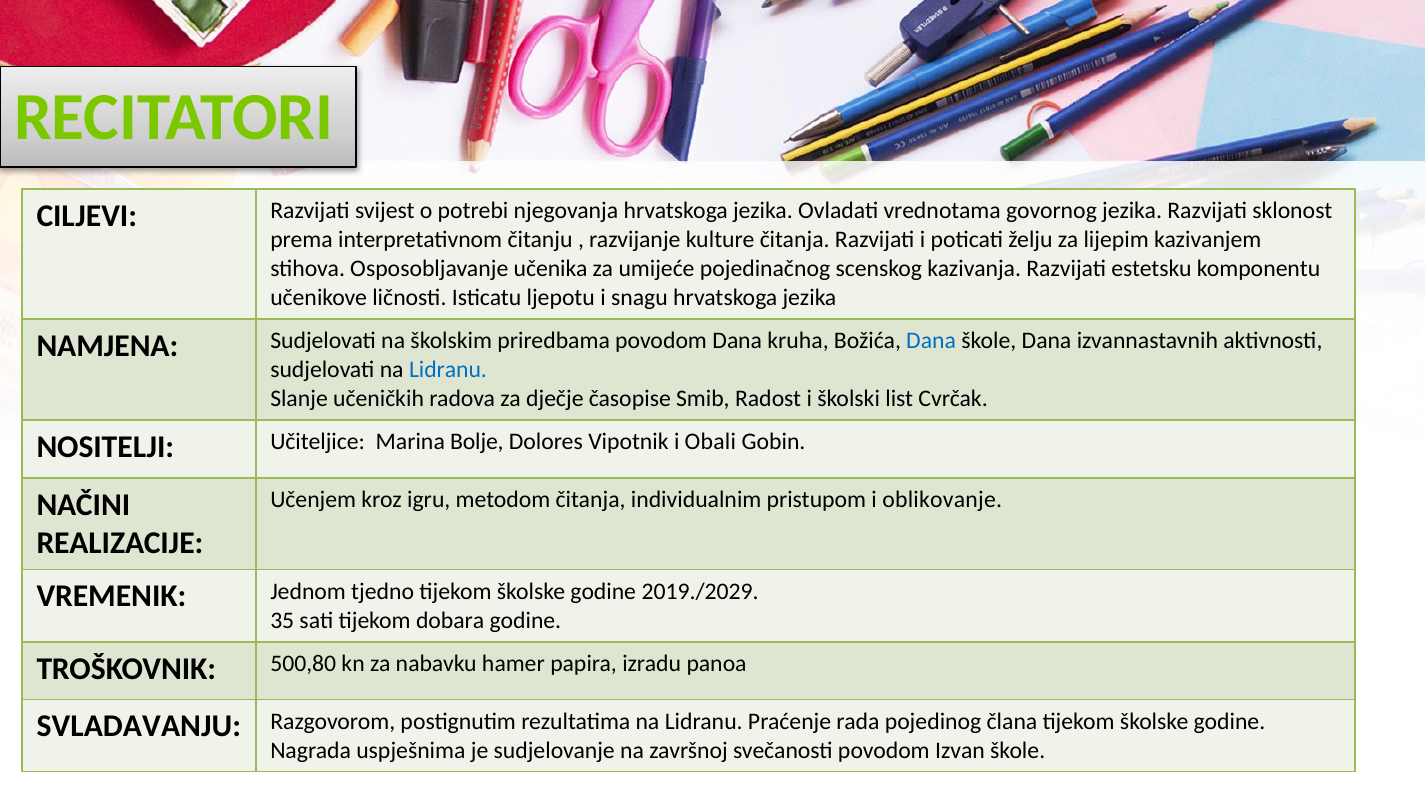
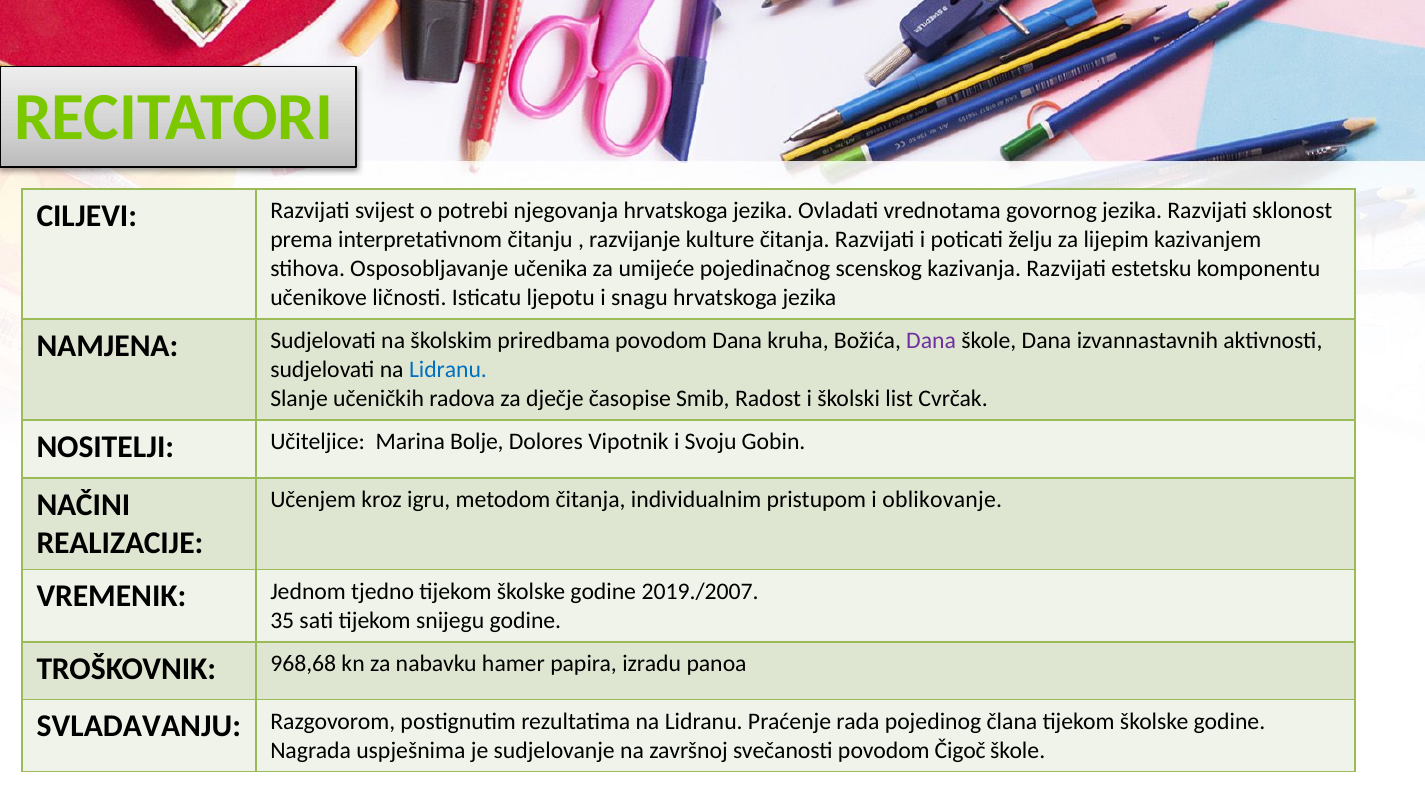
Dana at (931, 341) colour: blue -> purple
Obali: Obali -> Svoju
2019./2029: 2019./2029 -> 2019./2007
dobara: dobara -> snijegu
500,80: 500,80 -> 968,68
Izvan: Izvan -> Čigoč
